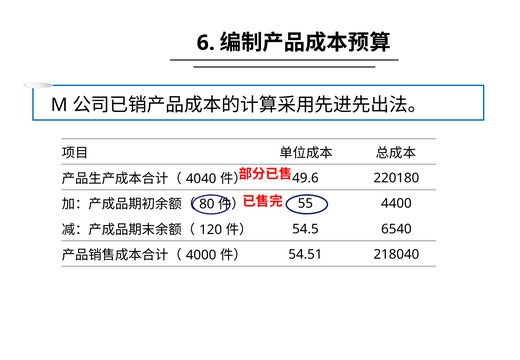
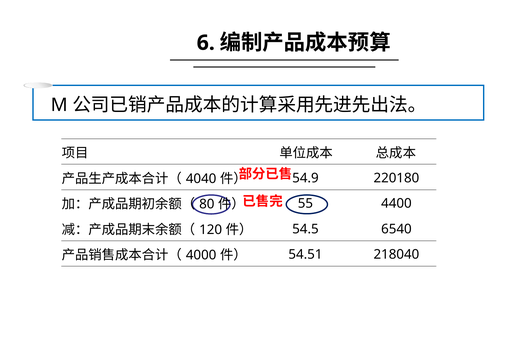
49.6: 49.6 -> 54.9
